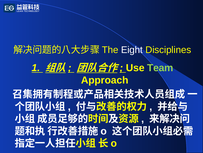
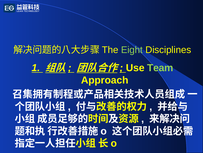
Eight colour: white -> light green
